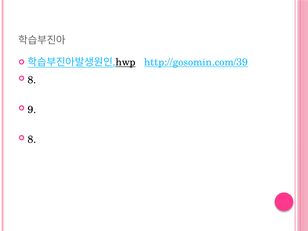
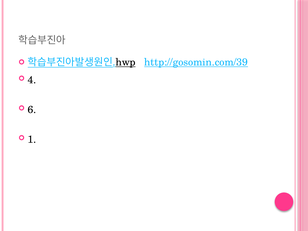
8 at (32, 80): 8 -> 4
9: 9 -> 6
8 at (32, 139): 8 -> 1
